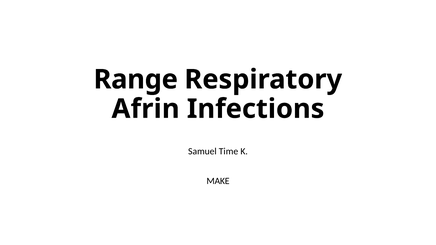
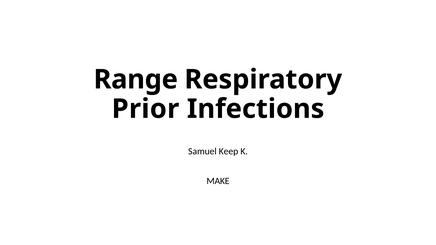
Afrin: Afrin -> Prior
Time: Time -> Keep
